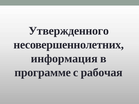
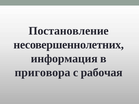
Утвержденного: Утвержденного -> Постановление
программе: программе -> приговора
